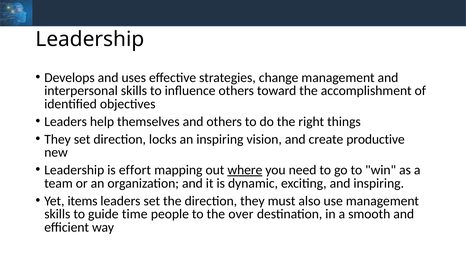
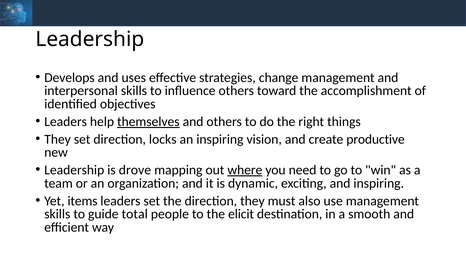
themselves underline: none -> present
effort: effort -> drove
time: time -> total
over: over -> elicit
